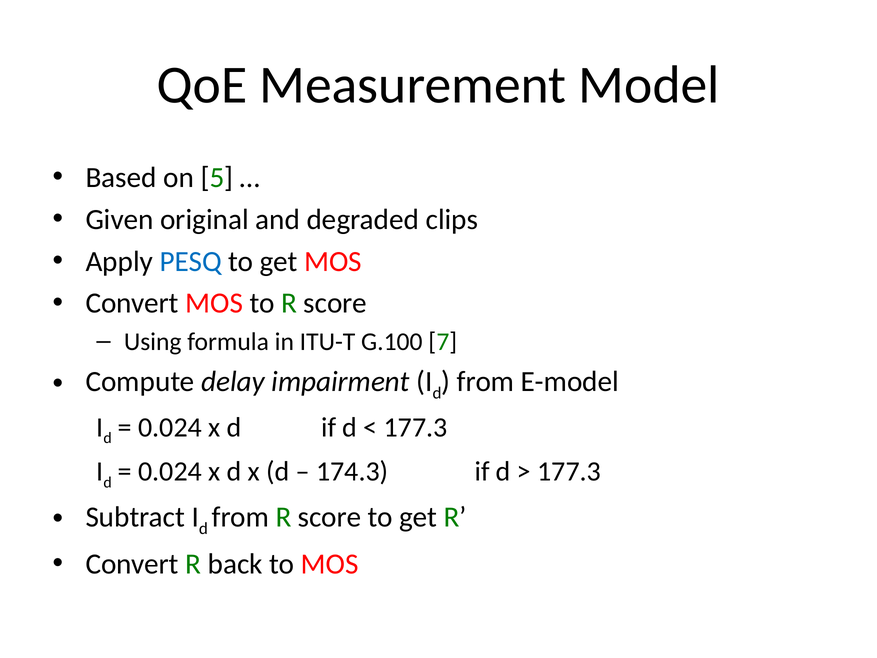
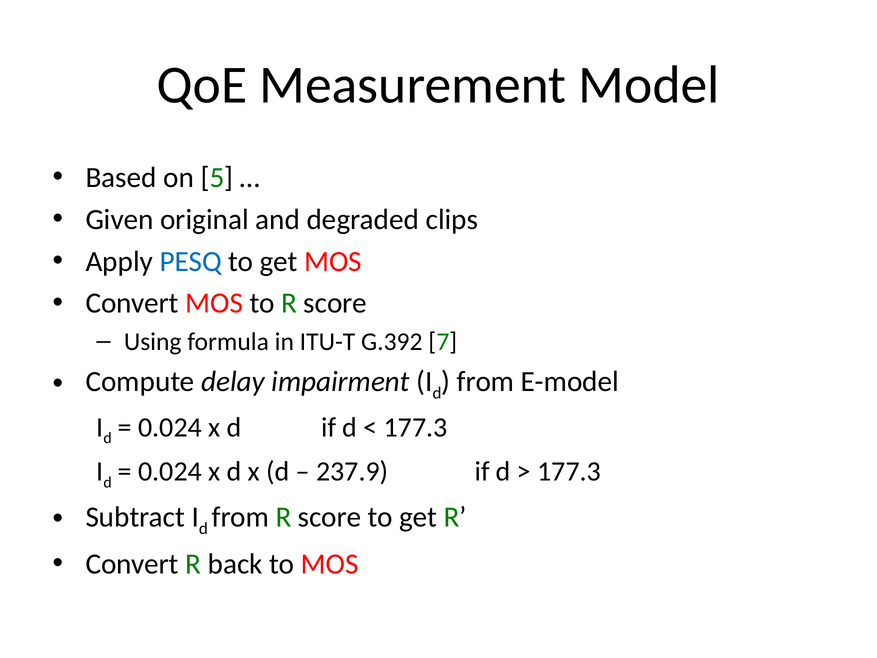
G.100: G.100 -> G.392
174.3: 174.3 -> 237.9
